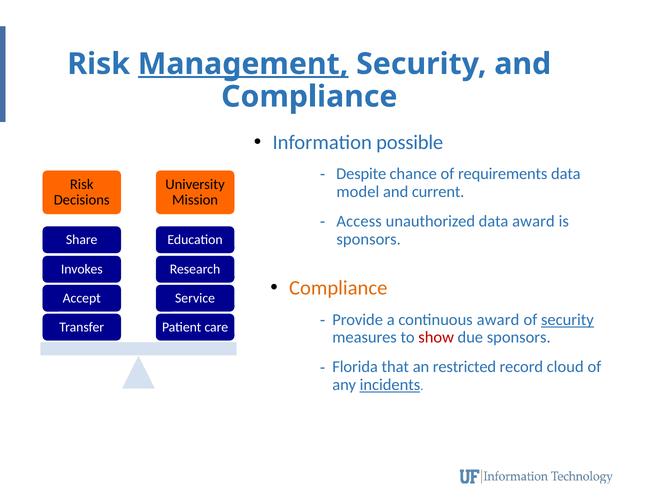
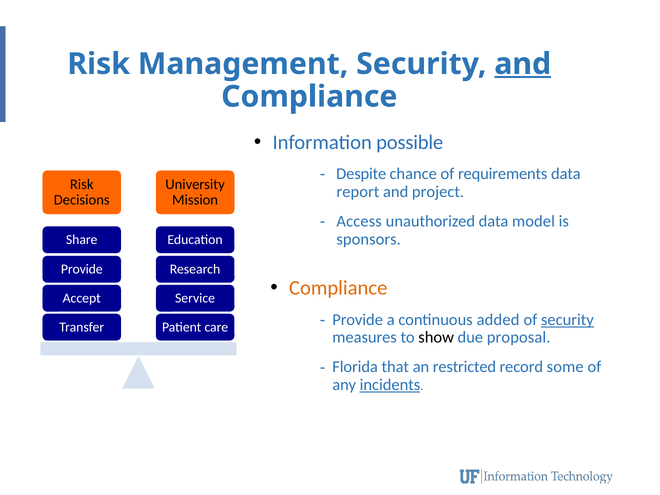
Management underline: present -> none
and at (523, 64) underline: none -> present
model: model -> report
current: current -> project
data award: award -> model
Invokes at (82, 269): Invokes -> Provide
continuous award: award -> added
show colour: red -> black
due sponsors: sponsors -> proposal
cloud: cloud -> some
